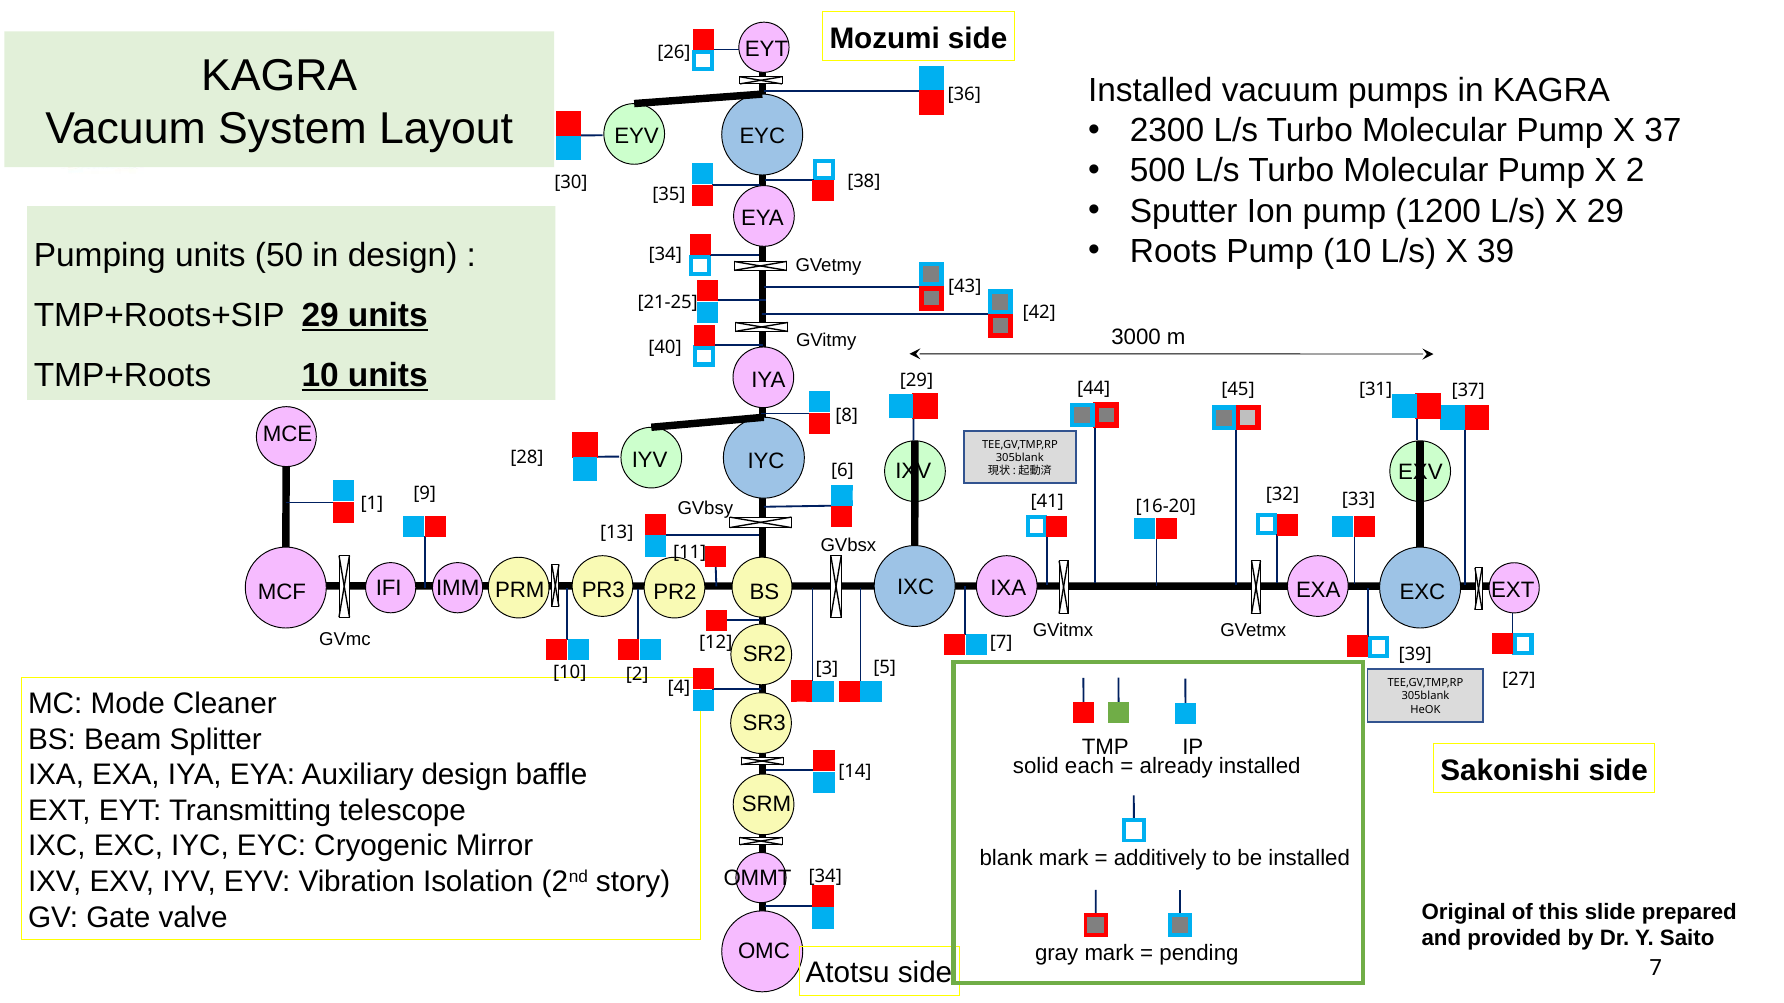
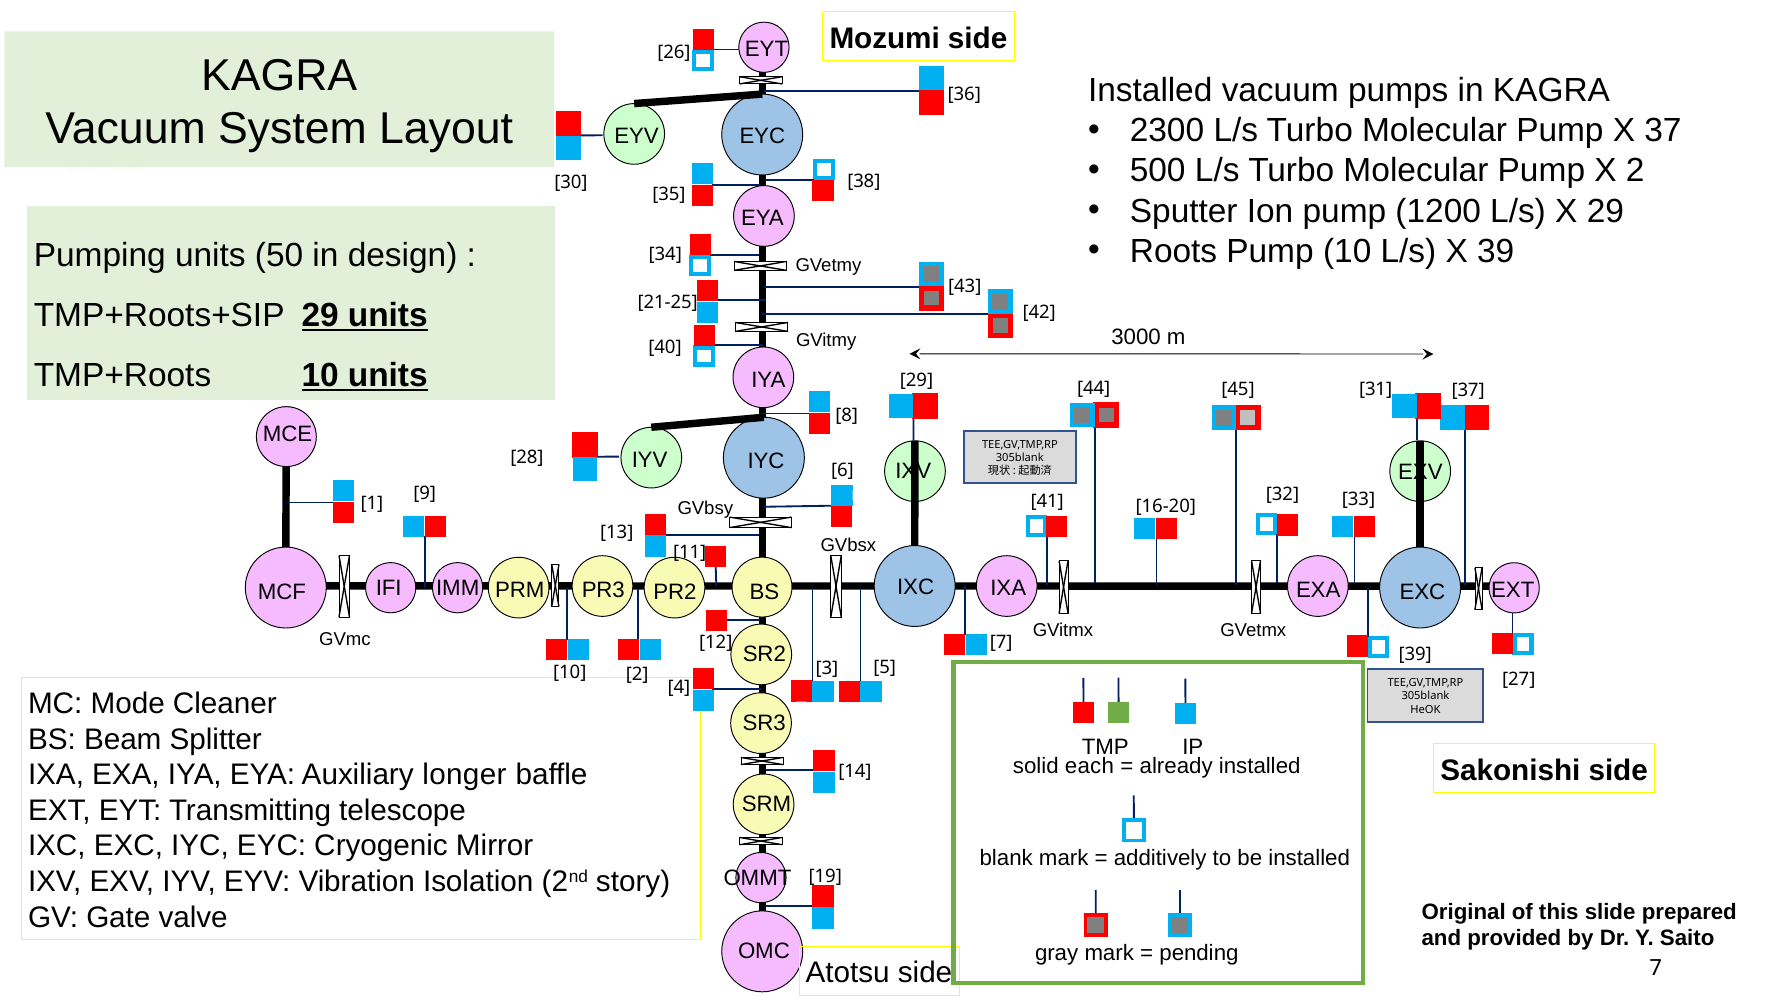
Auxiliary design: design -> longer
34 at (825, 877): 34 -> 19
